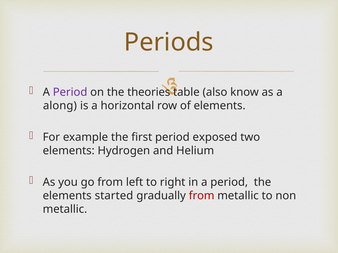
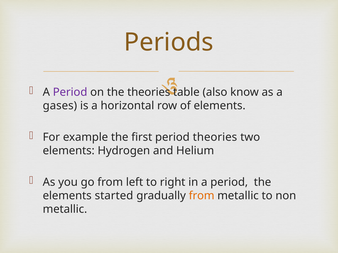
along: along -> gases
period exposed: exposed -> theories
from at (202, 196) colour: red -> orange
